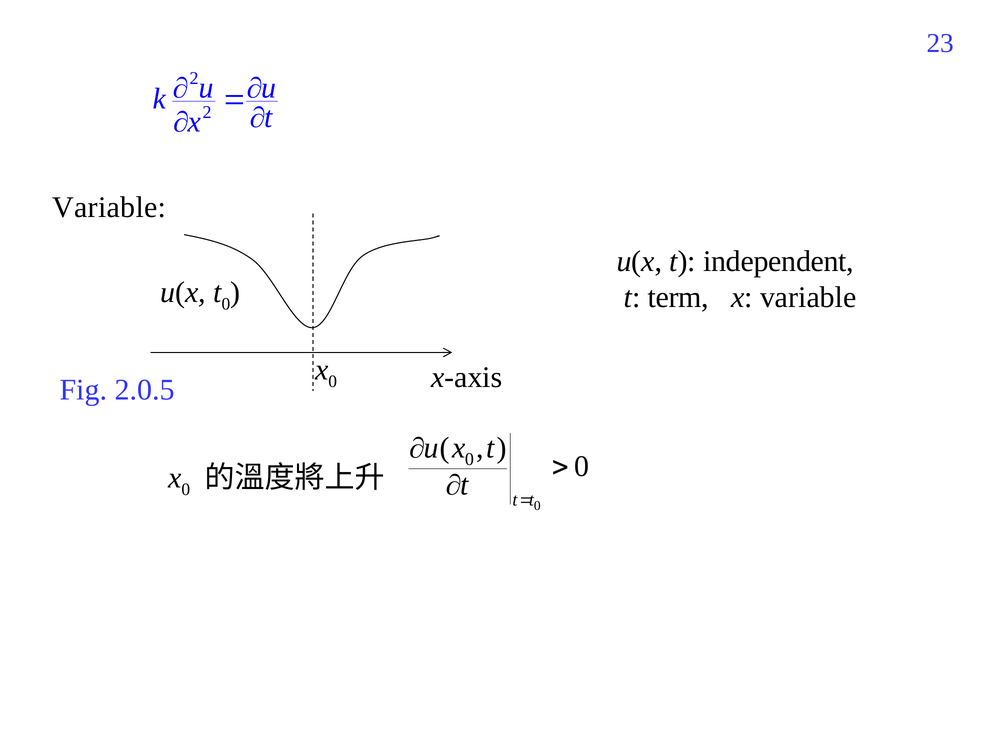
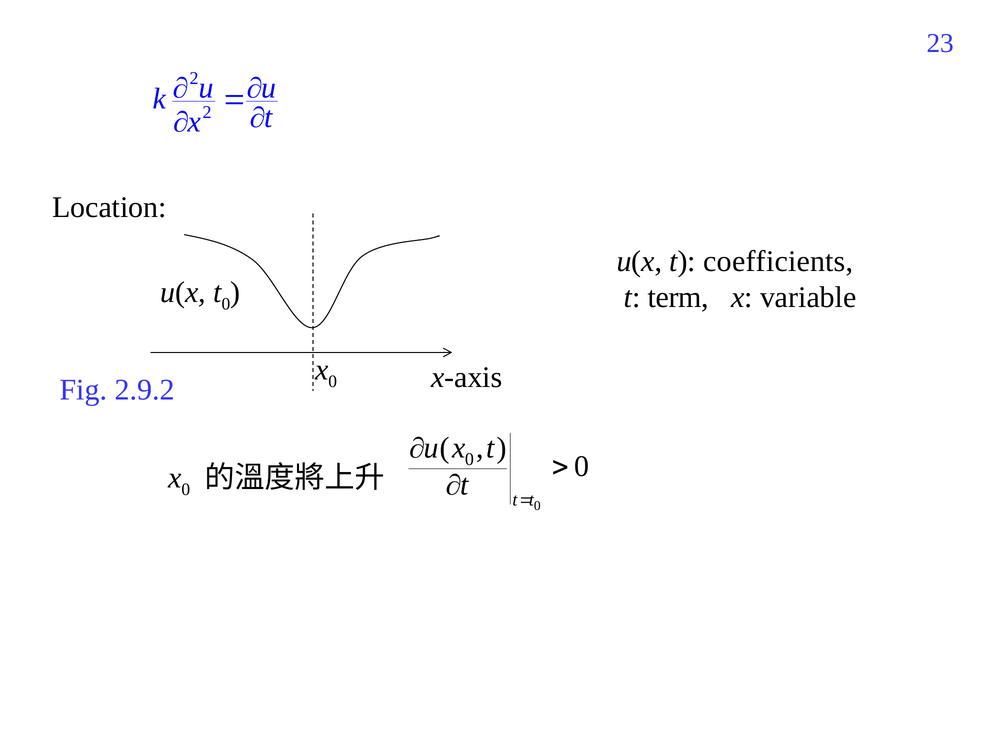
Variable at (109, 208): Variable -> Location
independent: independent -> coefficients
2.0.5: 2.0.5 -> 2.9.2
